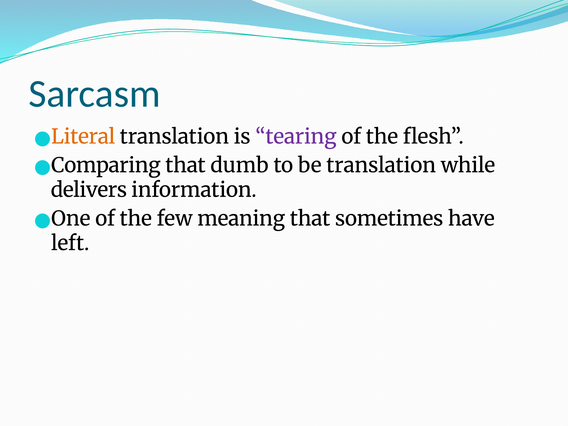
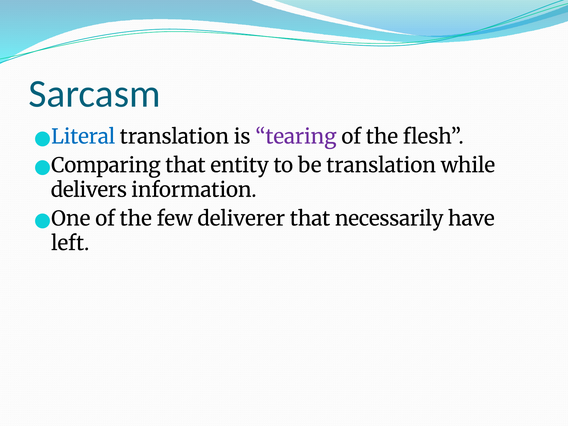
Literal colour: orange -> blue
dumb: dumb -> entity
meaning: meaning -> deliverer
sometimes: sometimes -> necessarily
